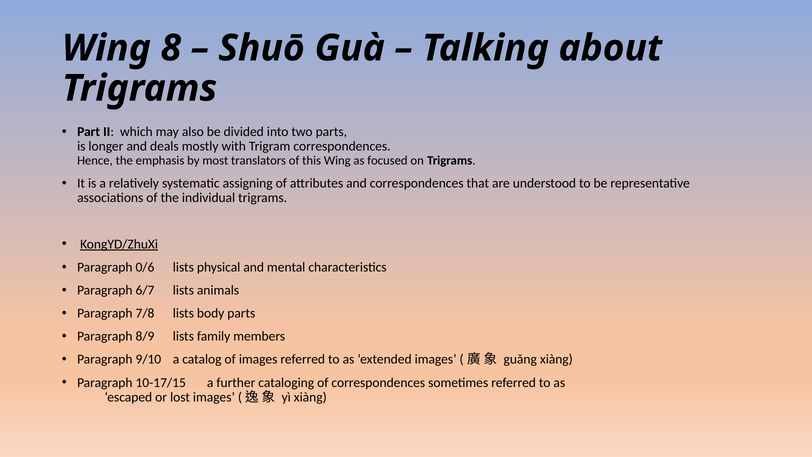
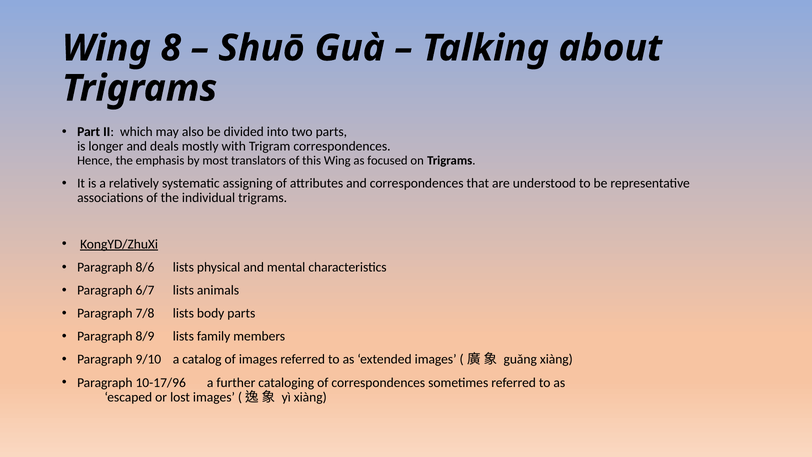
0/6: 0/6 -> 8/6
10-17/15: 10-17/15 -> 10-17/96
